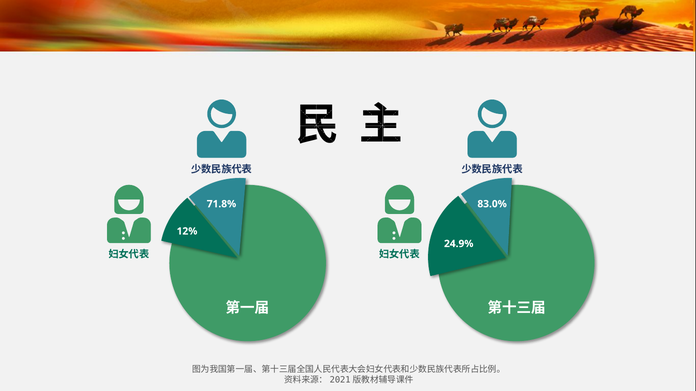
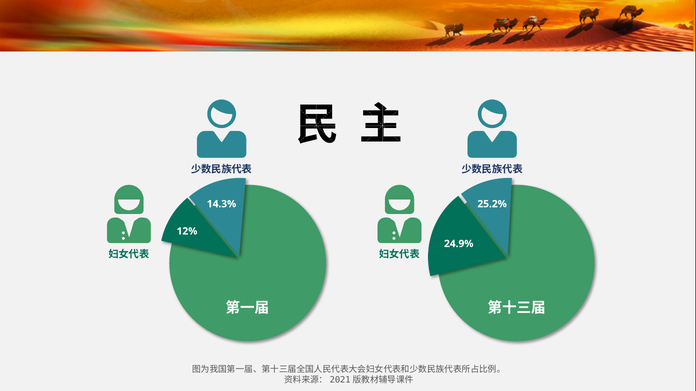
71.8%: 71.8% -> 14.3%
83.0%: 83.0% -> 25.2%
